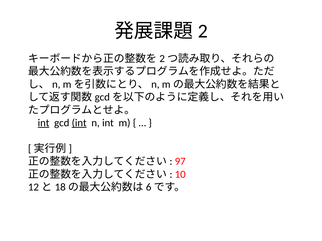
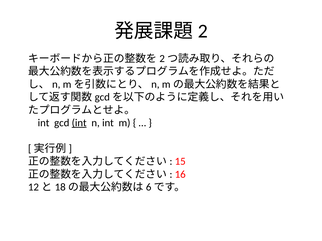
int at (44, 123) underline: present -> none
97: 97 -> 15
10: 10 -> 16
